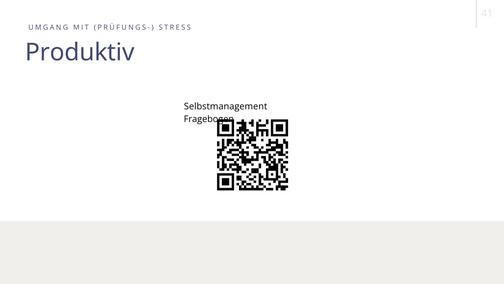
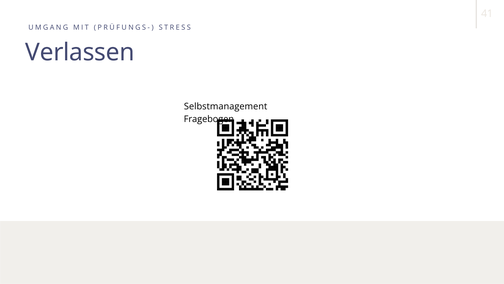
Produktiv: Produktiv -> Verlassen
